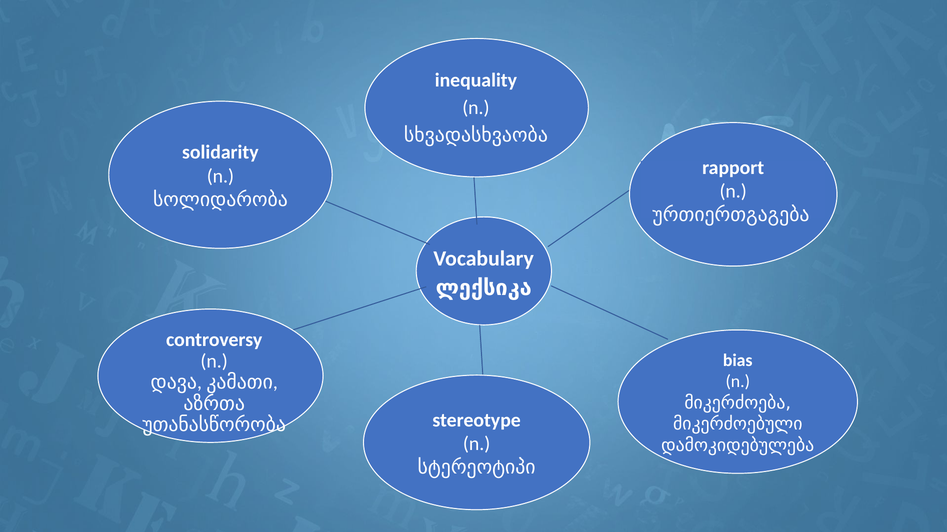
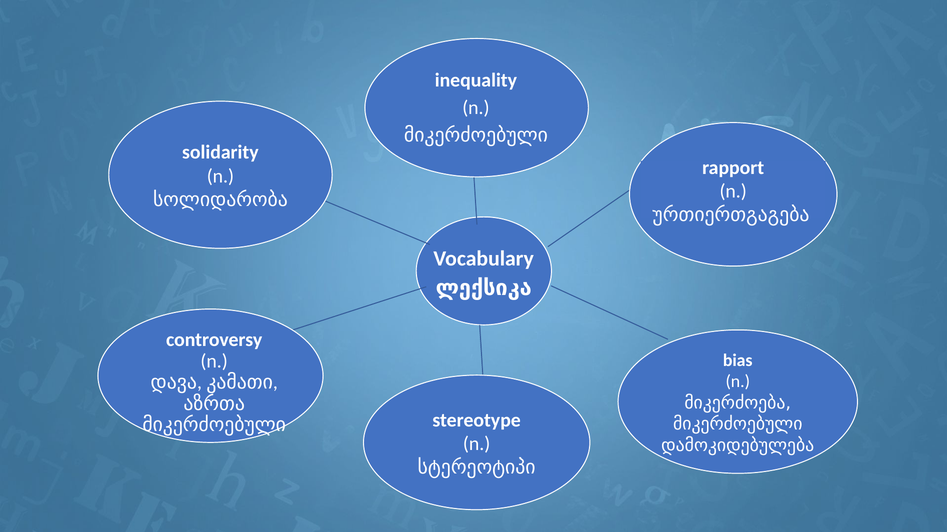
სხვადასხვაობა at (476, 135): სხვადასხვაობა -> მიკერძოებული
უთანასწორობა at (214, 425): უთანასწორობა -> მიკერძოებული
